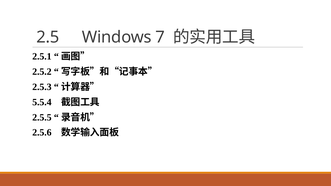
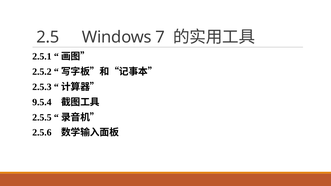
5.5.4: 5.5.4 -> 9.5.4
